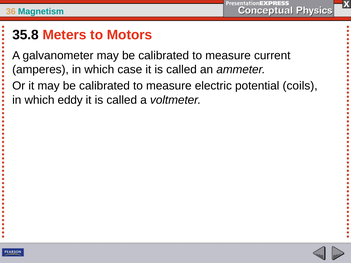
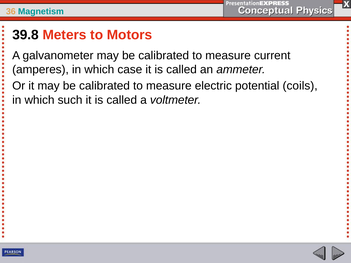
35.8: 35.8 -> 39.8
eddy: eddy -> such
